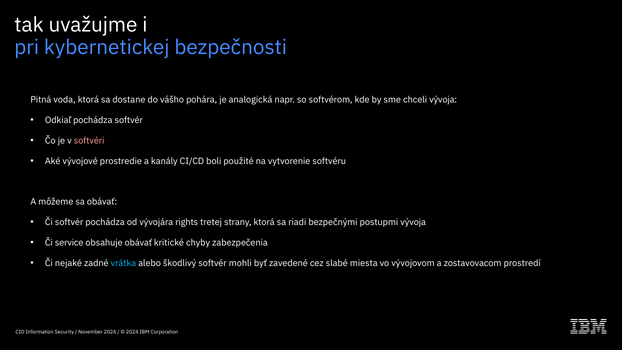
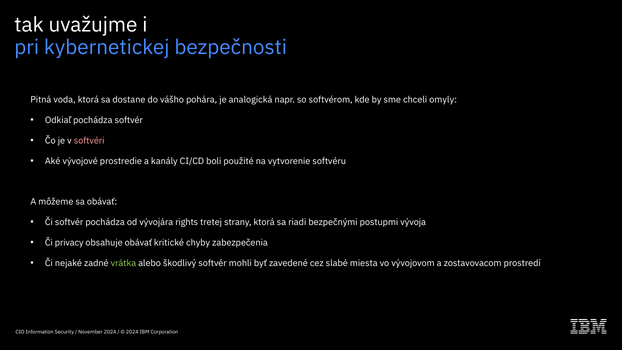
chceli vývoja: vývoja -> omyly
service: service -> privacy
vrátka colour: light blue -> light green
